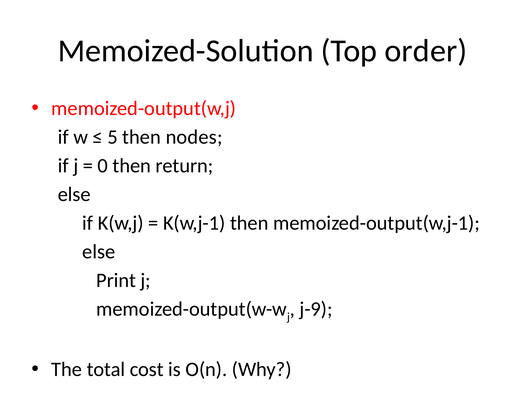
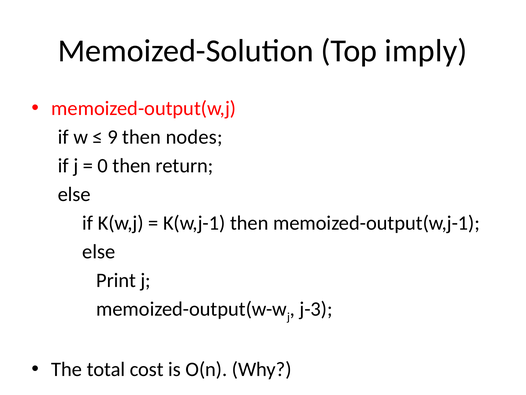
order: order -> imply
5: 5 -> 9
j-9: j-9 -> j-3
